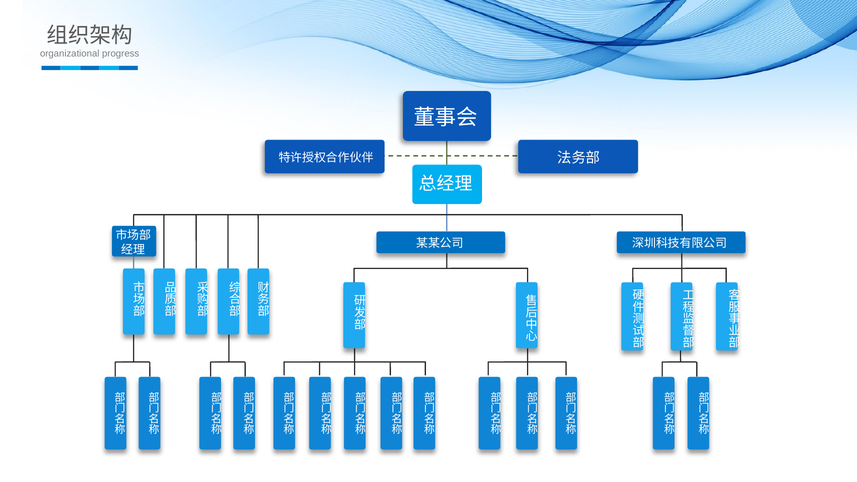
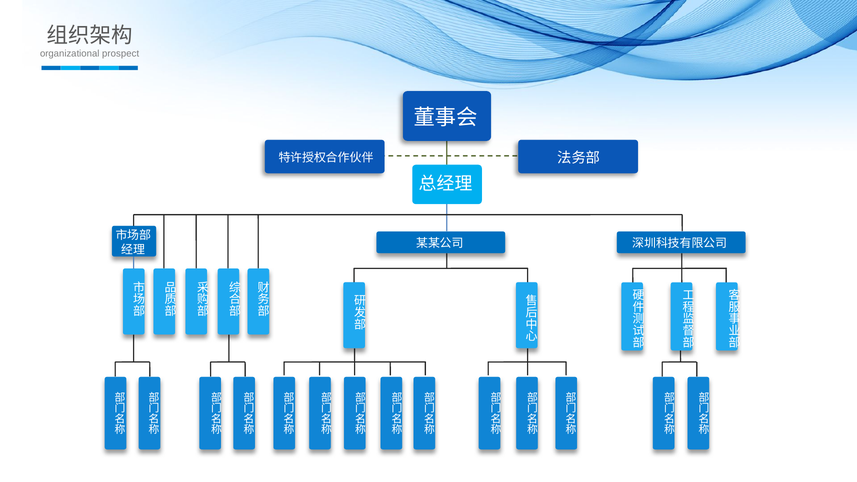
progress: progress -> prospect
